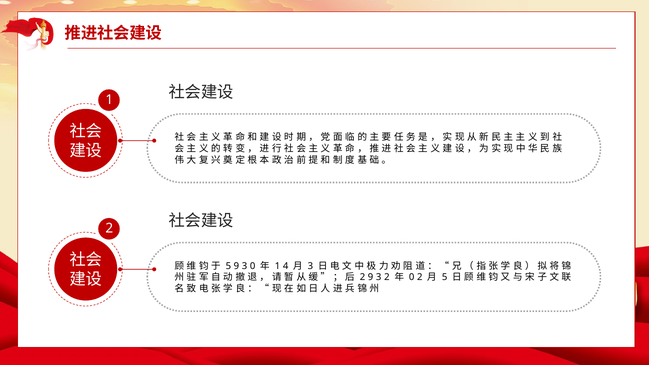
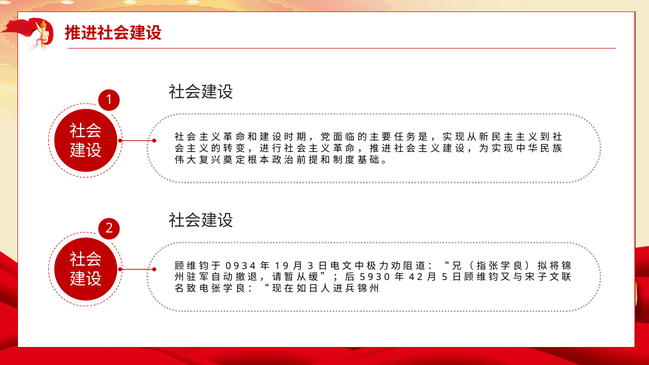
5 at (228, 266): 5 -> 0
0 at (253, 266): 0 -> 4
1 4: 4 -> 9
2 at (363, 277): 2 -> 5
2 at (387, 277): 2 -> 0
0 at (412, 277): 0 -> 4
